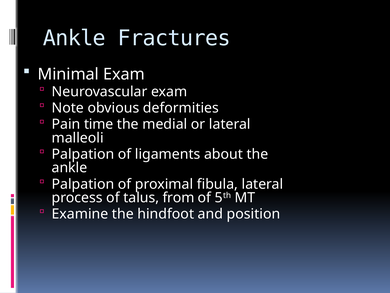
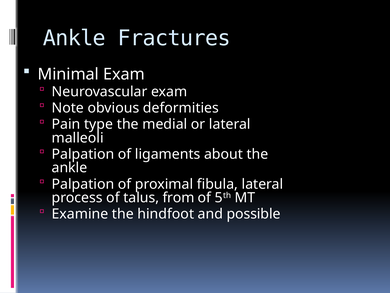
time: time -> type
position: position -> possible
